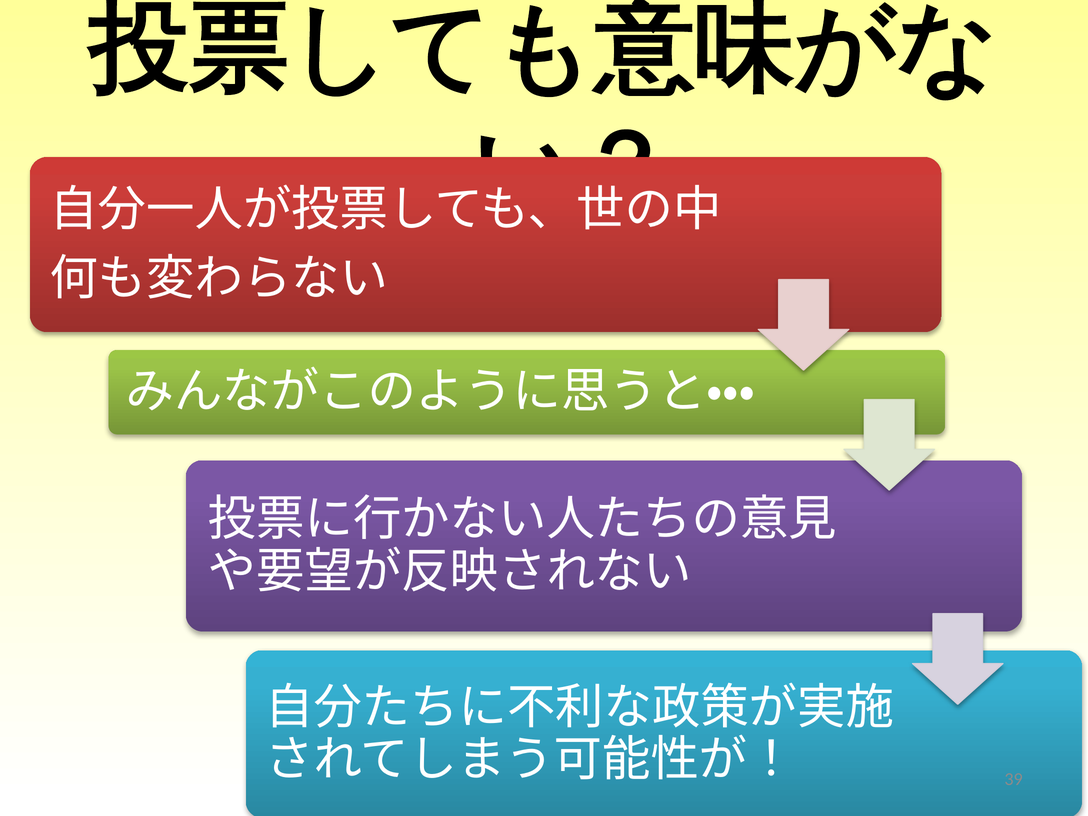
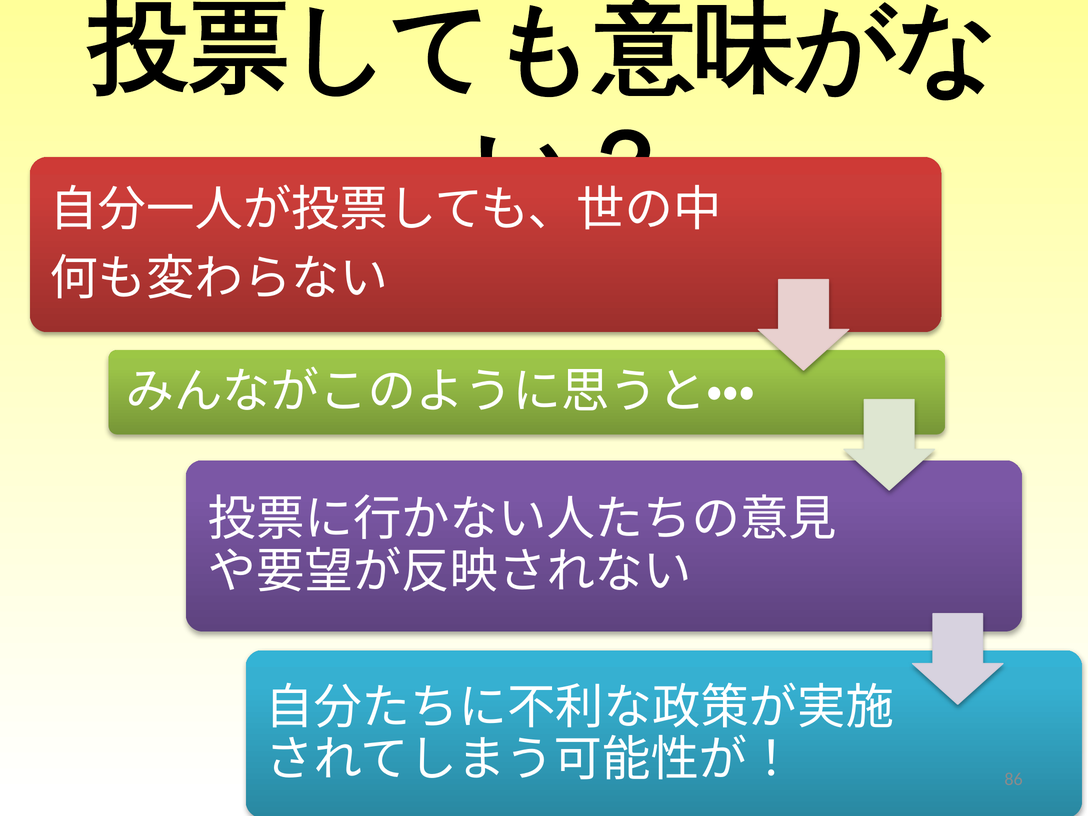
39: 39 -> 86
